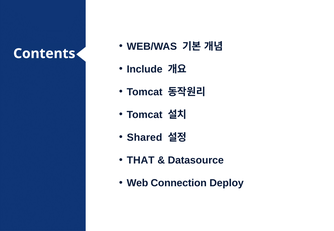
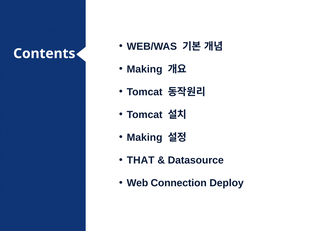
Include at (145, 69): Include -> Making
Shared at (145, 138): Shared -> Making
